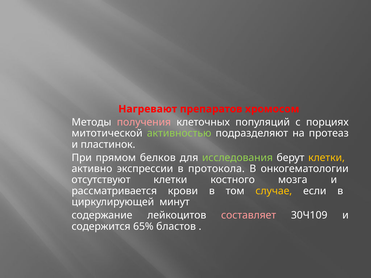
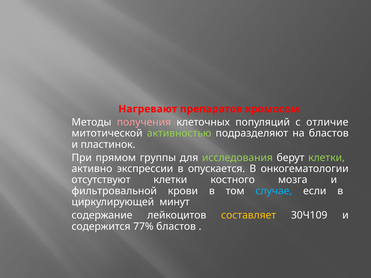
порциях: порциях -> отличие
на протеаз: протеаз -> бластов
белков: белков -> группы
клетки at (327, 158) colour: yellow -> light green
протокола: протокола -> опускается
рассматривается: рассматривается -> фильтровальной
случае colour: yellow -> light blue
составляет colour: pink -> yellow
65%: 65% -> 77%
